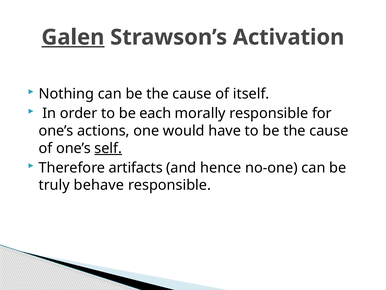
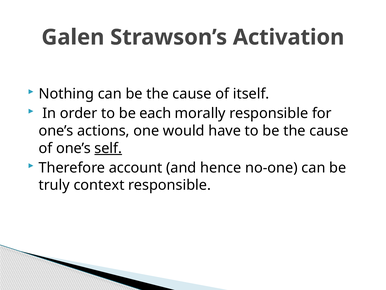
Galen underline: present -> none
artifacts: artifacts -> account
behave: behave -> context
